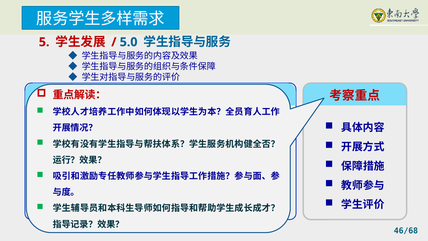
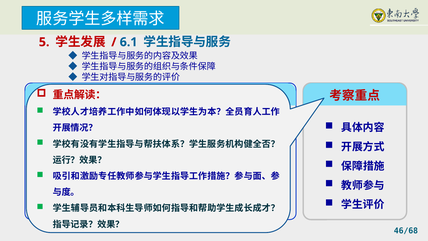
5.0: 5.0 -> 6.1
